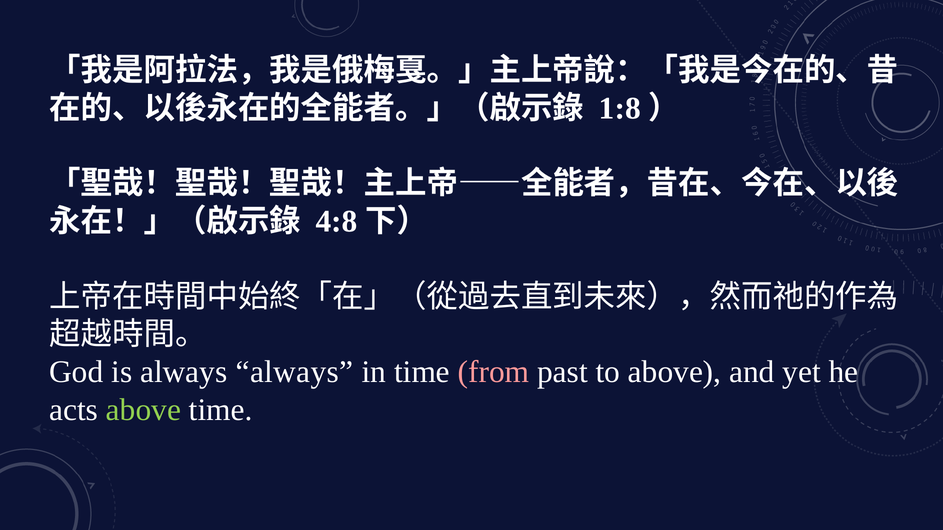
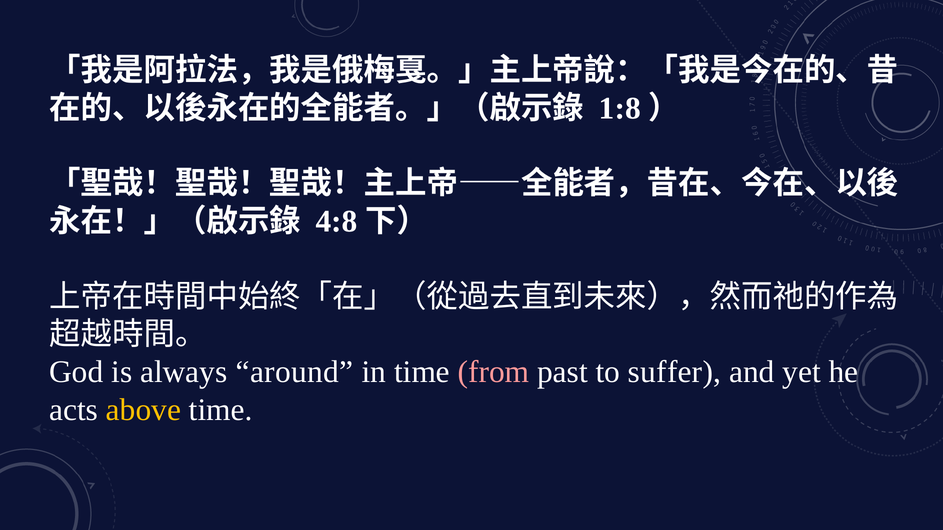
always always: always -> around
to above: above -> suffer
above at (143, 410) colour: light green -> yellow
